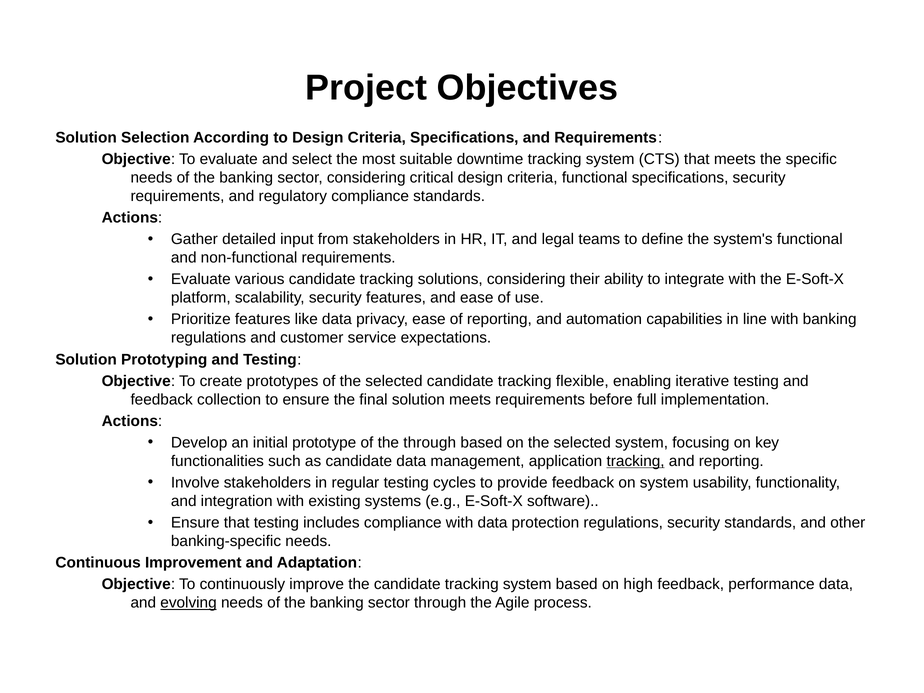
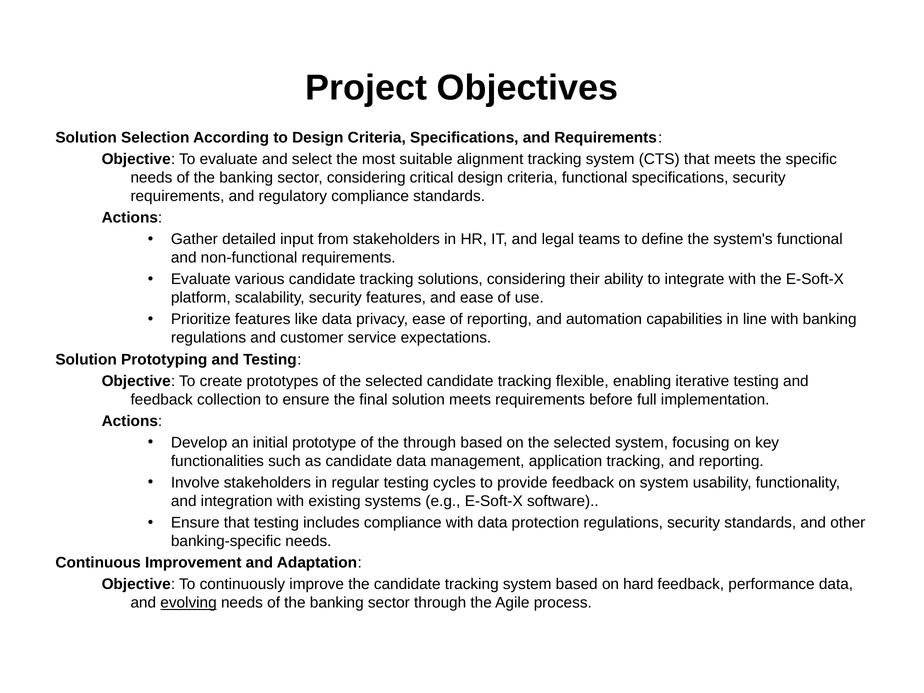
downtime: downtime -> alignment
tracking at (636, 461) underline: present -> none
high: high -> hard
